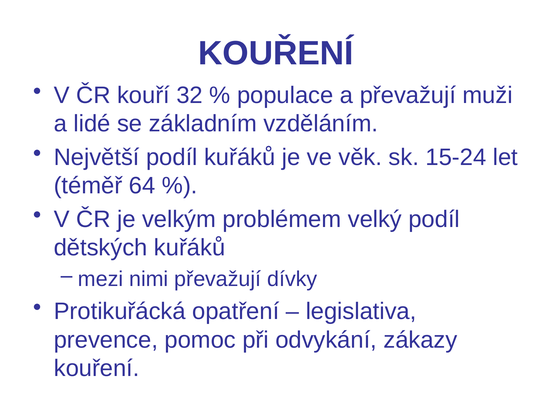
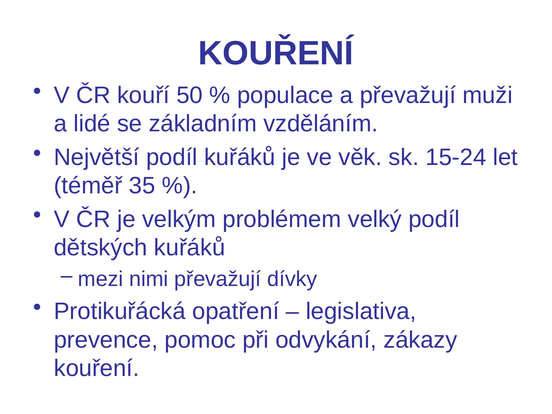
32: 32 -> 50
64: 64 -> 35
